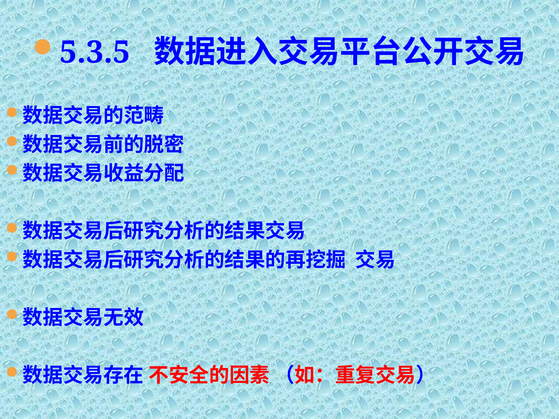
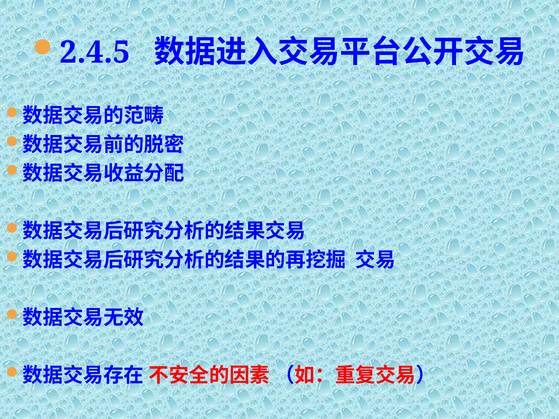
5.3.5: 5.3.5 -> 2.4.5
